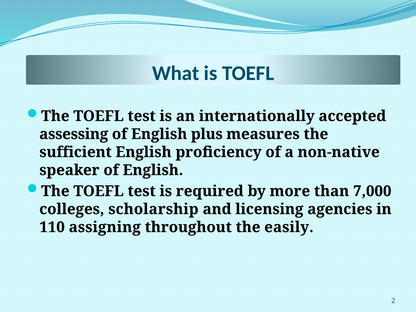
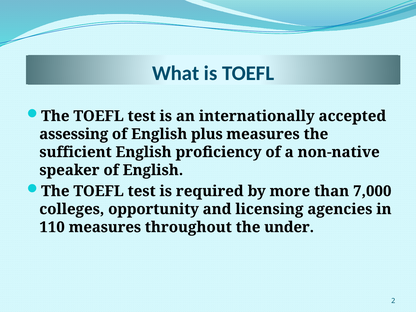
scholarship: scholarship -> opportunity
110 assigning: assigning -> measures
easily: easily -> under
